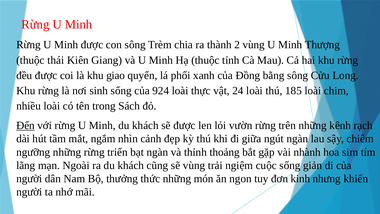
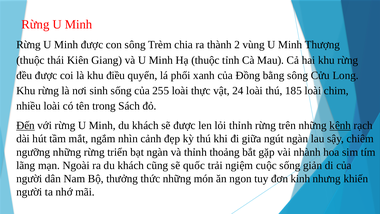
giao: giao -> điều
924: 924 -> 255
lỏi vườn: vườn -> thỉnh
kênh underline: none -> present
sẽ vùng: vùng -> quốc
